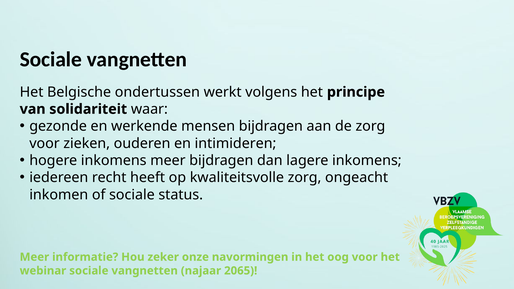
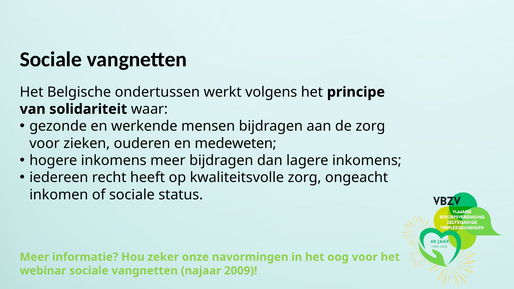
intimideren: intimideren -> medeweten
2065: 2065 -> 2009
